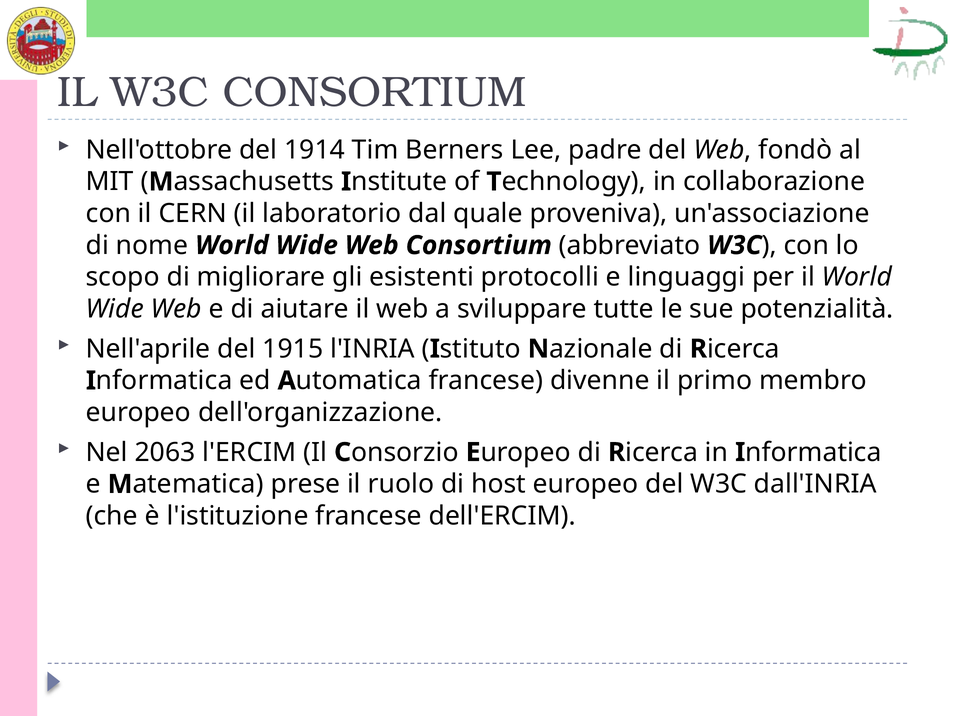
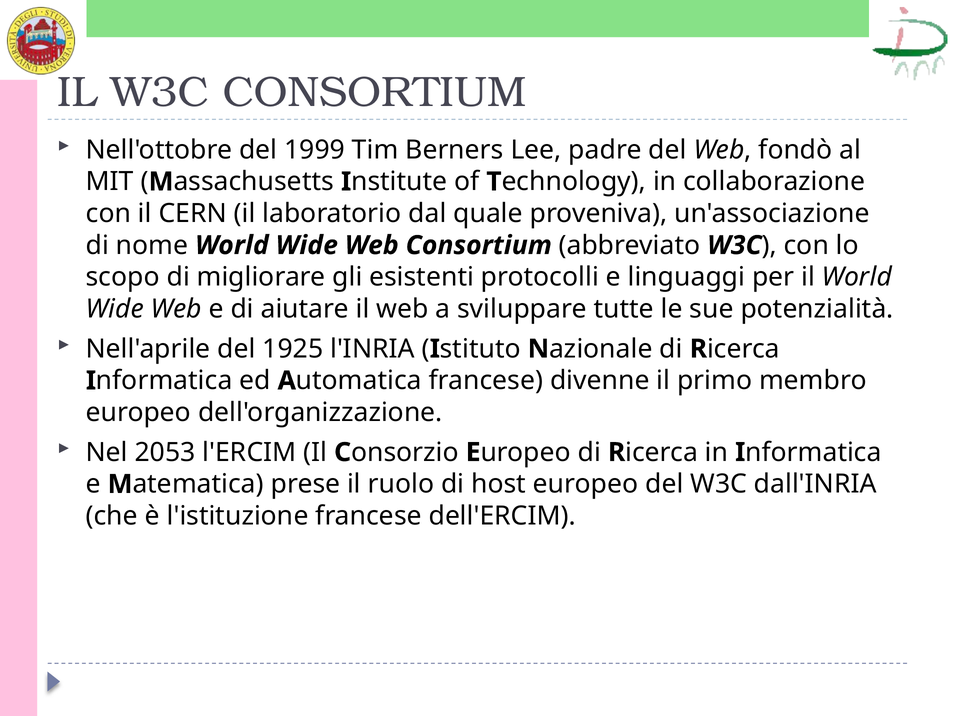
1914: 1914 -> 1999
1915: 1915 -> 1925
2063: 2063 -> 2053
